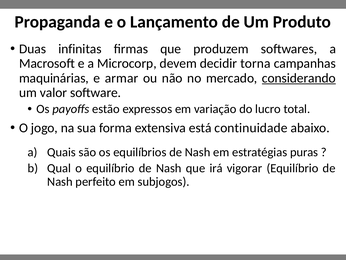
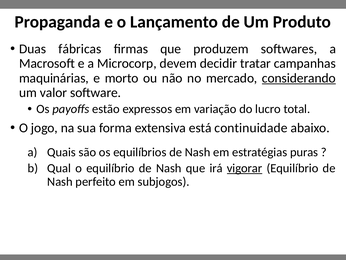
infinitas: infinitas -> fábricas
torna: torna -> tratar
armar: armar -> morto
vigorar underline: none -> present
